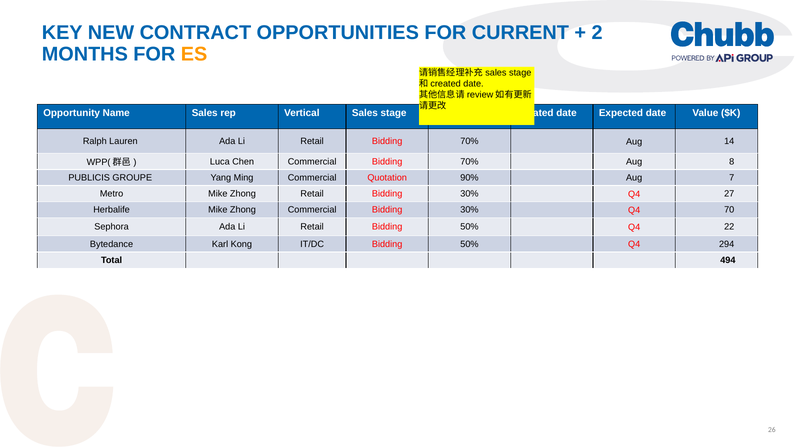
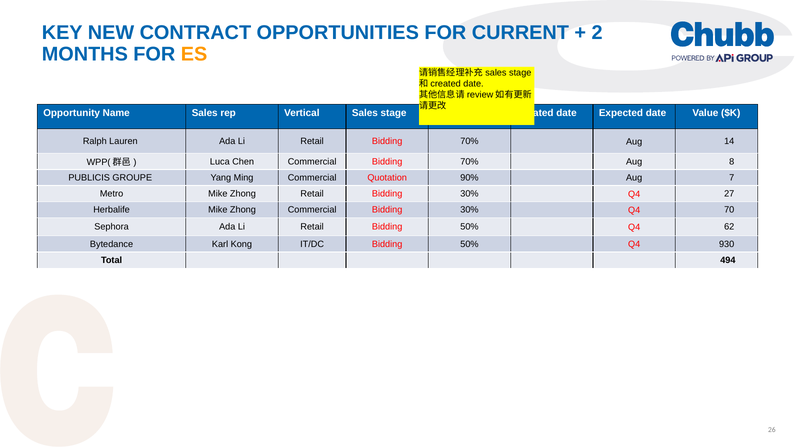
22: 22 -> 62
294: 294 -> 930
